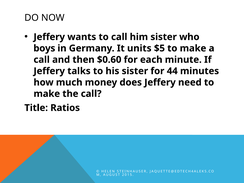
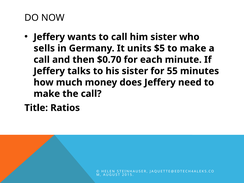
boys: boys -> sells
$0.60: $0.60 -> $0.70
44: 44 -> 55
